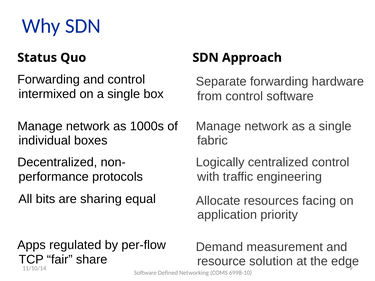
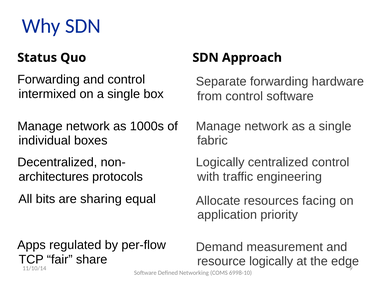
performance: performance -> architectures
resource solution: solution -> logically
